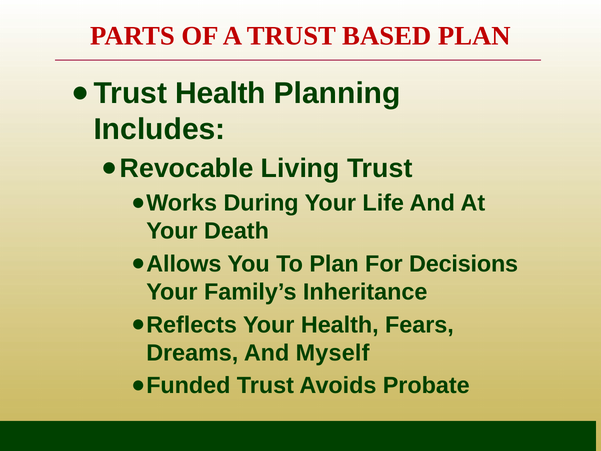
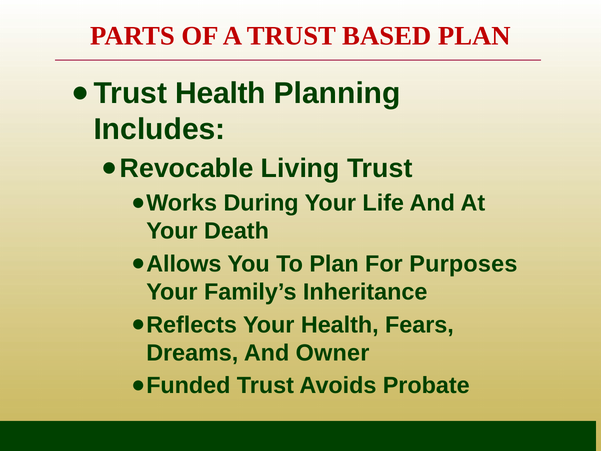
Decisions: Decisions -> Purposes
Myself: Myself -> Owner
